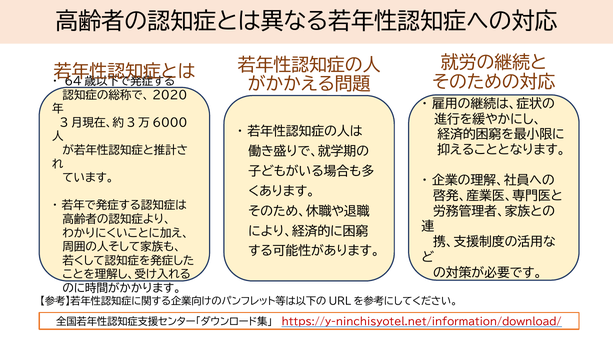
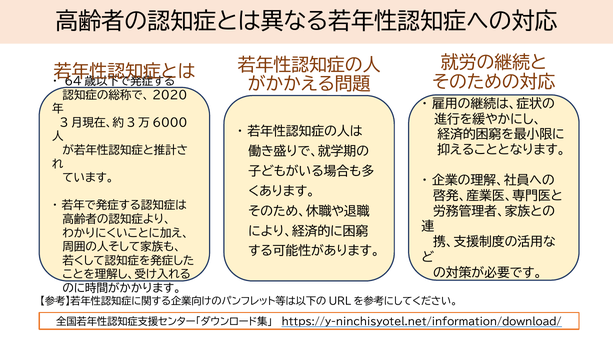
https://y-ninchisyotel.net/information/download/ colour: red -> black
